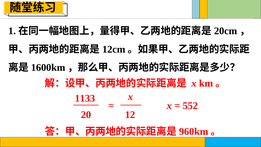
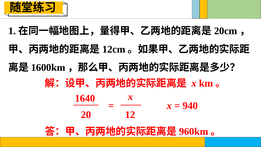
1133: 1133 -> 1640
552: 552 -> 940
